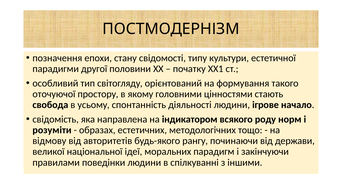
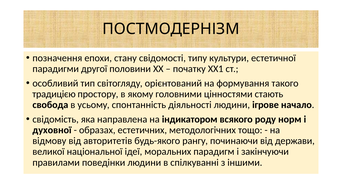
оточуючої: оточуючої -> традицією
розуміти: розуміти -> духовної
